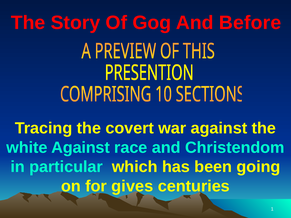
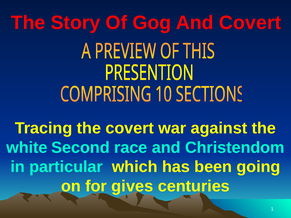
And Before: Before -> Covert
white Against: Against -> Second
